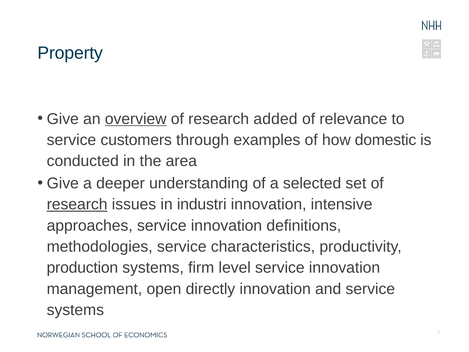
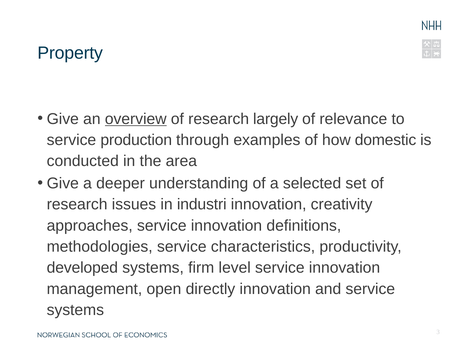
added: added -> largely
customers: customers -> production
research at (77, 204) underline: present -> none
intensive: intensive -> creativity
production: production -> developed
